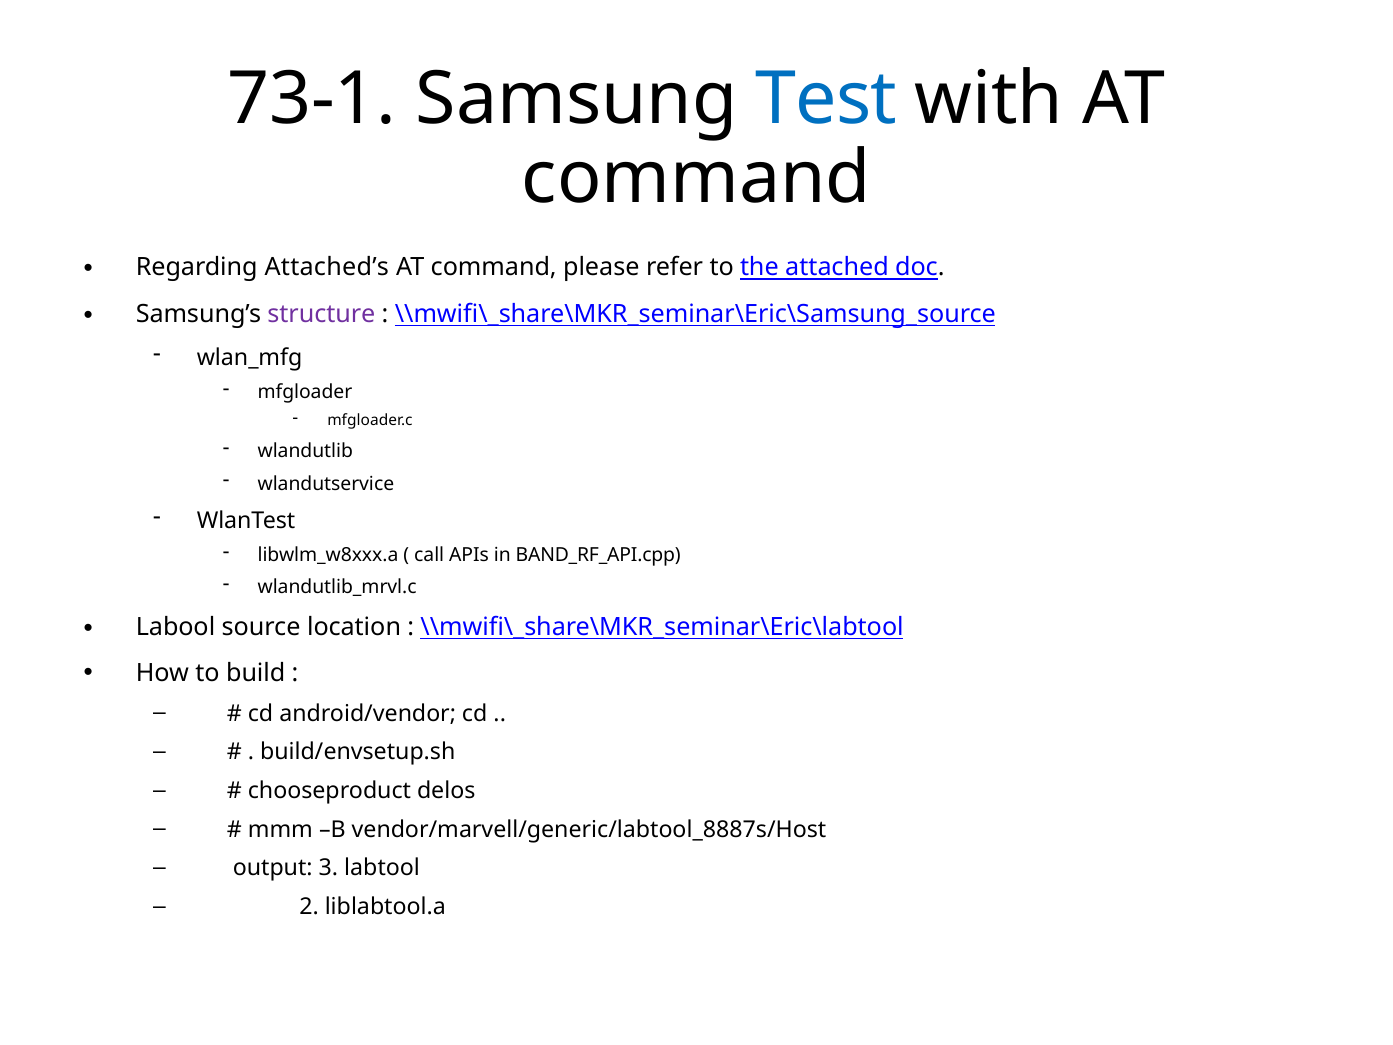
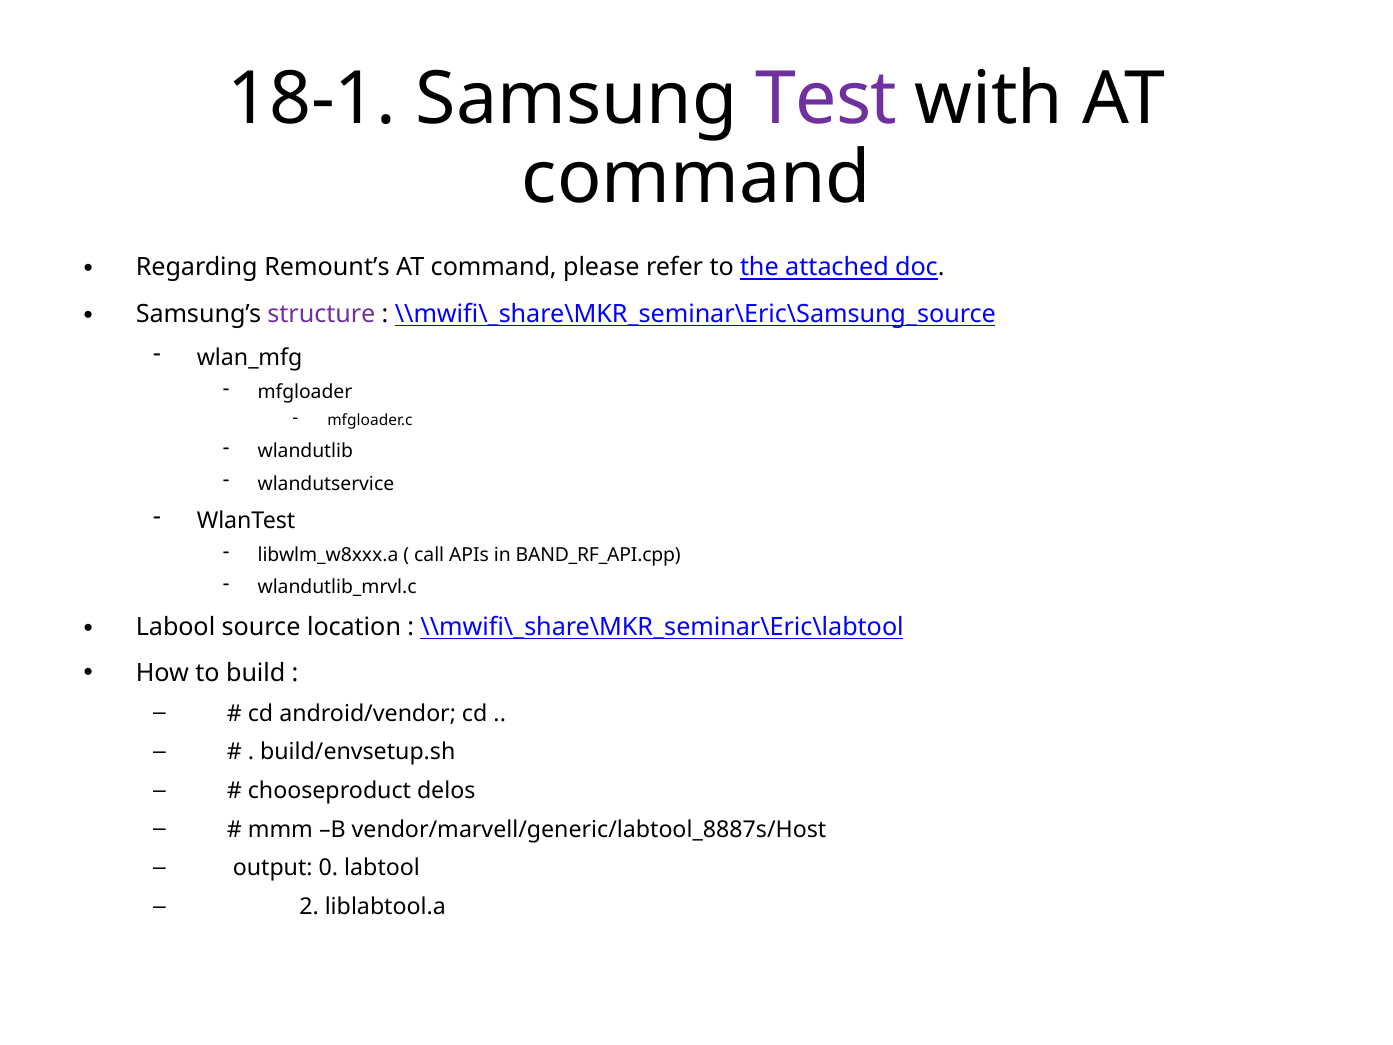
73-1: 73-1 -> 18-1
Test colour: blue -> purple
Attached’s: Attached’s -> Remount’s
3: 3 -> 0
